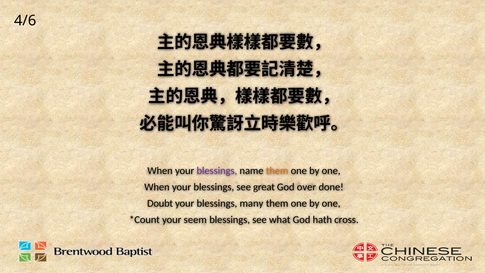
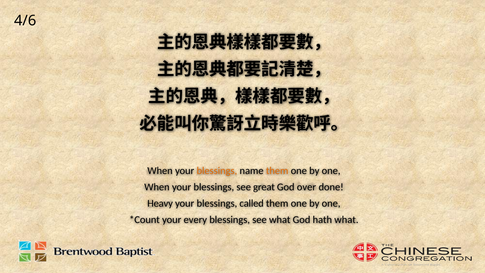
blessings at (217, 171) colour: purple -> orange
Doubt: Doubt -> Heavy
many: many -> called
seem: seem -> every
hath cross: cross -> what
